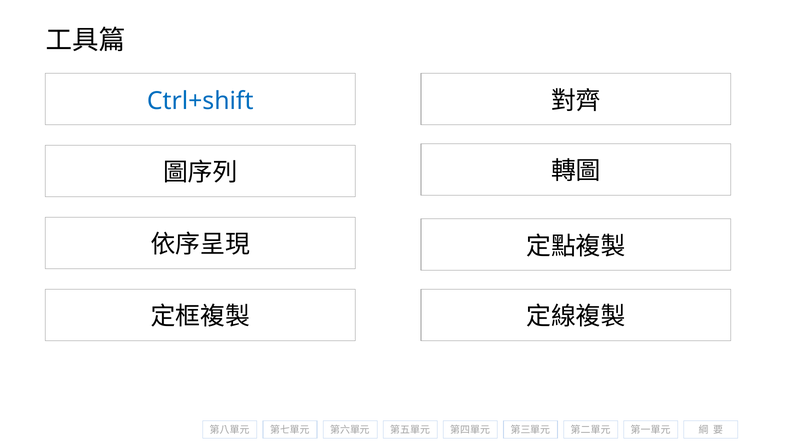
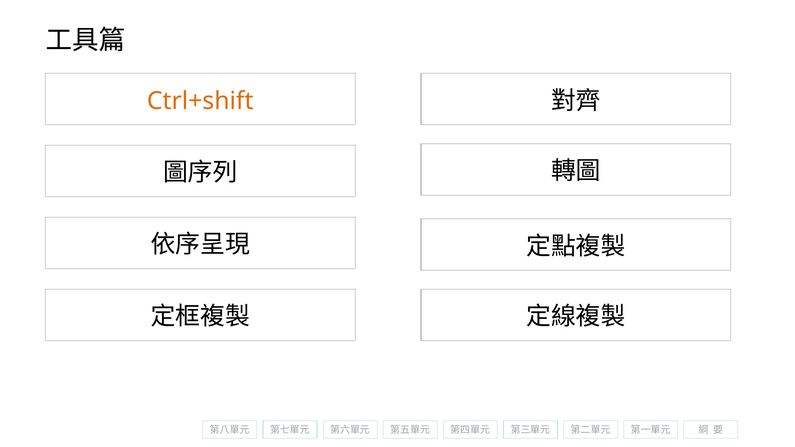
Ctrl+shift colour: blue -> orange
